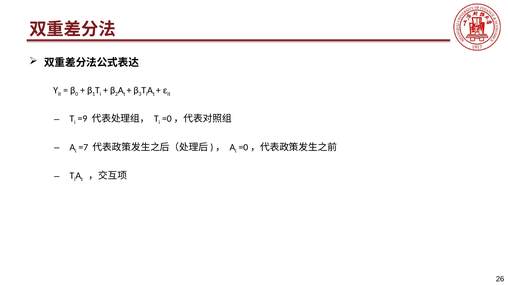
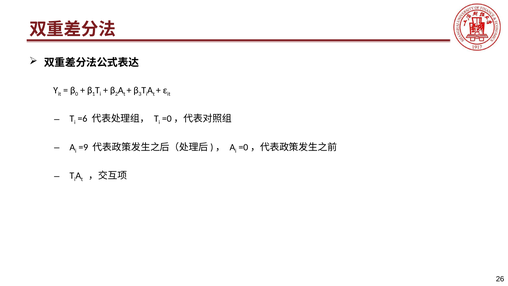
=9: =9 -> =6
=7: =7 -> =9
